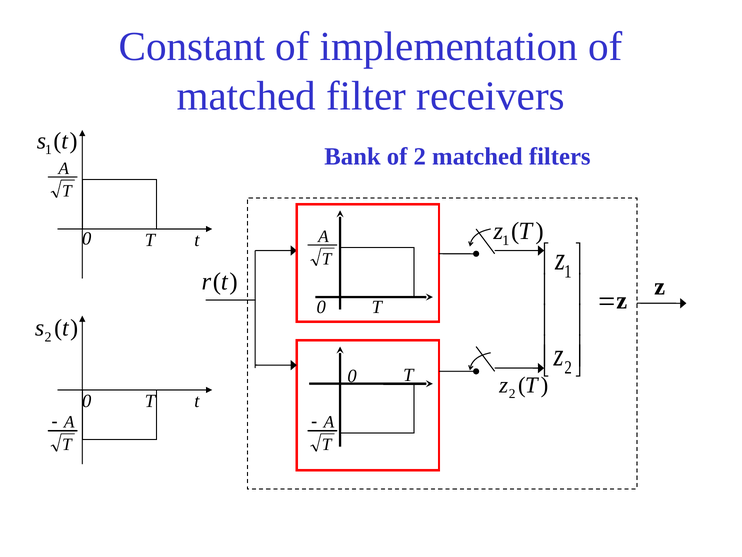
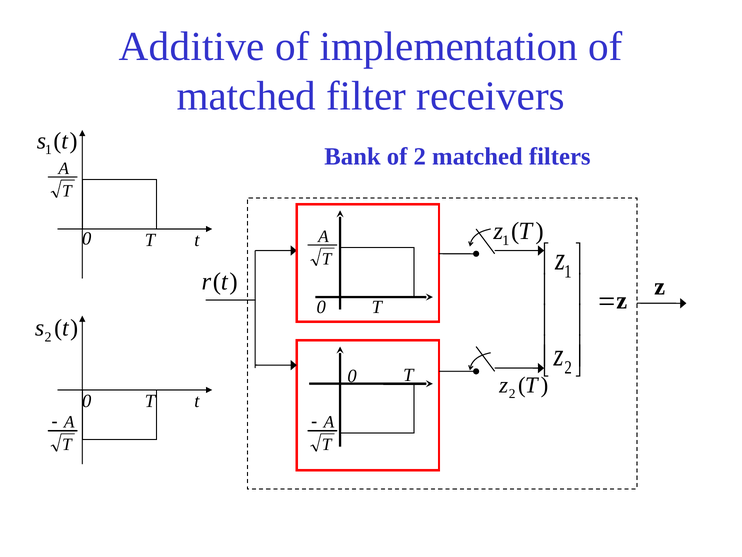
Constant: Constant -> Additive
